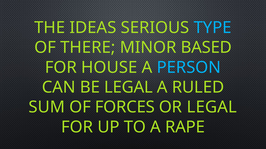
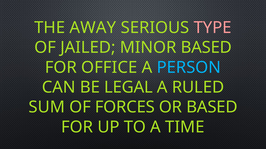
IDEAS: IDEAS -> AWAY
TYPE colour: light blue -> pink
THERE: THERE -> JAILED
HOUSE: HOUSE -> OFFICE
OR LEGAL: LEGAL -> BASED
RAPE: RAPE -> TIME
